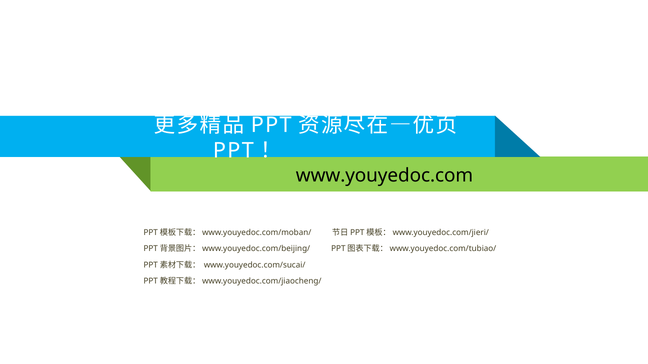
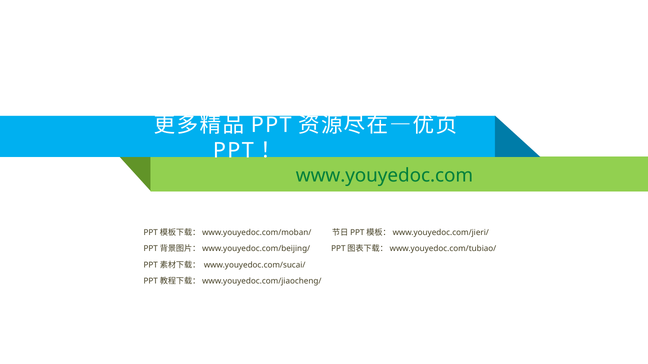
www.youyedoc.com colour: black -> green
